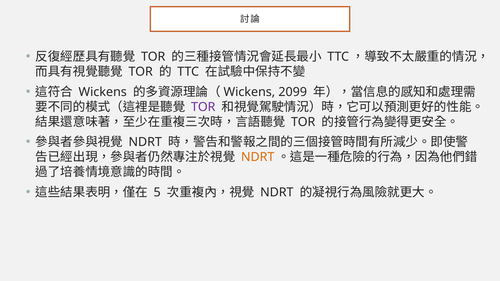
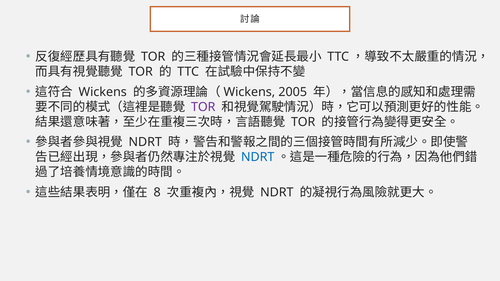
2099: 2099 -> 2005
NDRT at (258, 157) colour: orange -> blue
5: 5 -> 8
